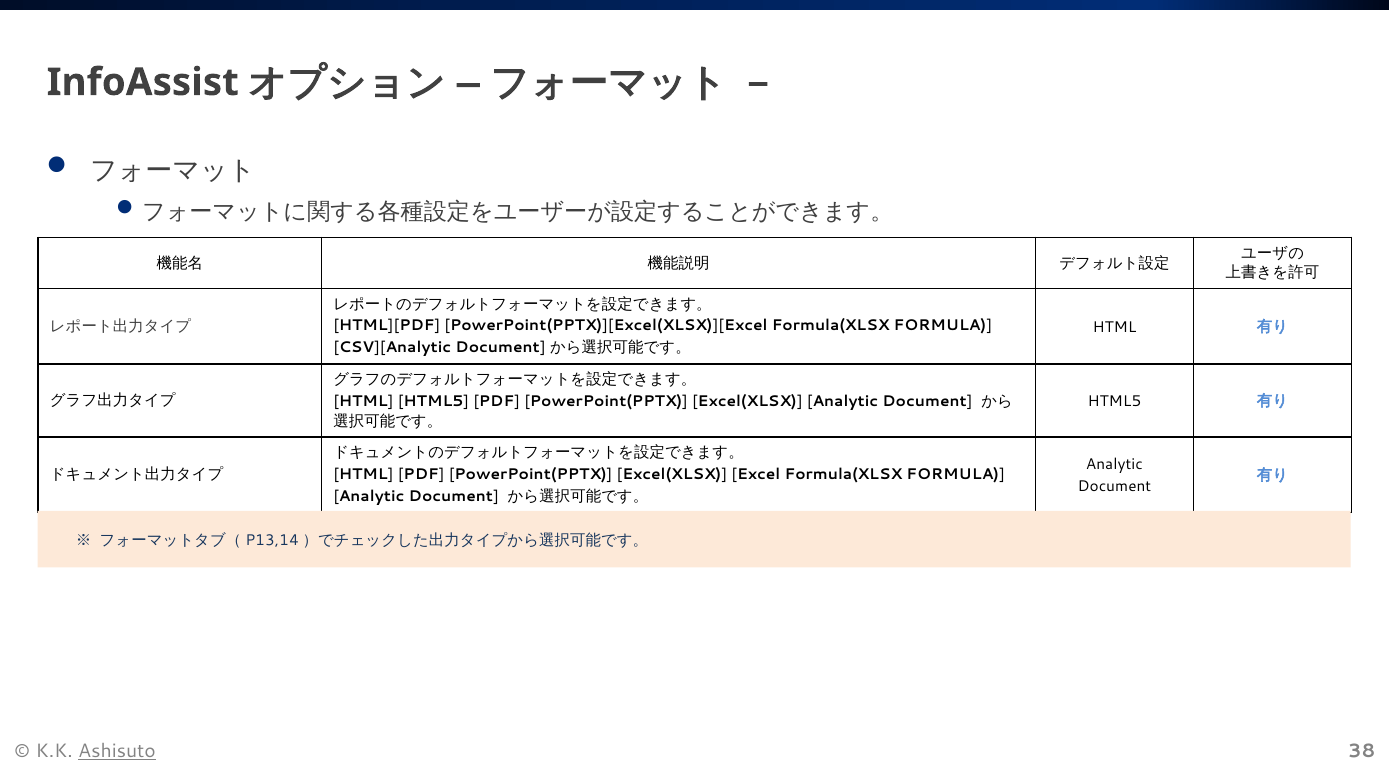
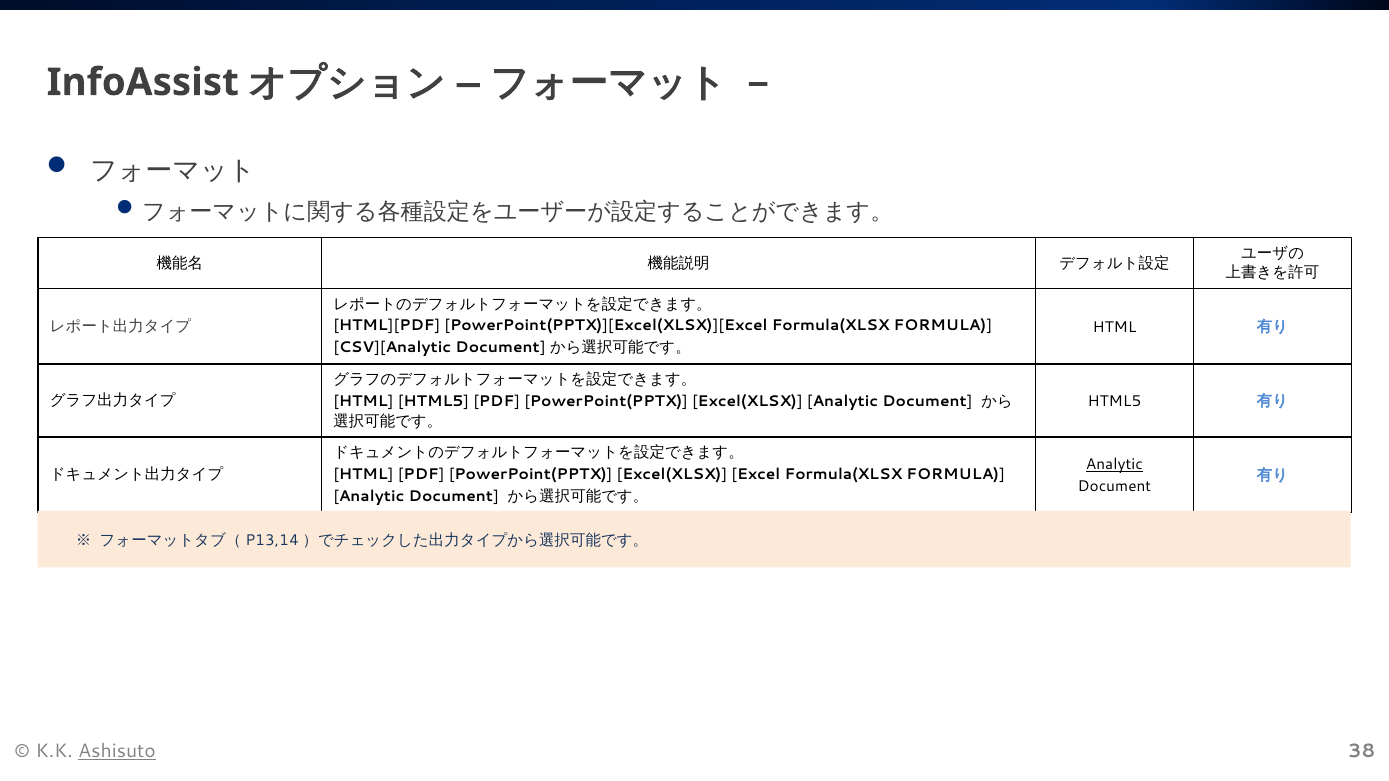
Analytic at (1114, 465) underline: none -> present
